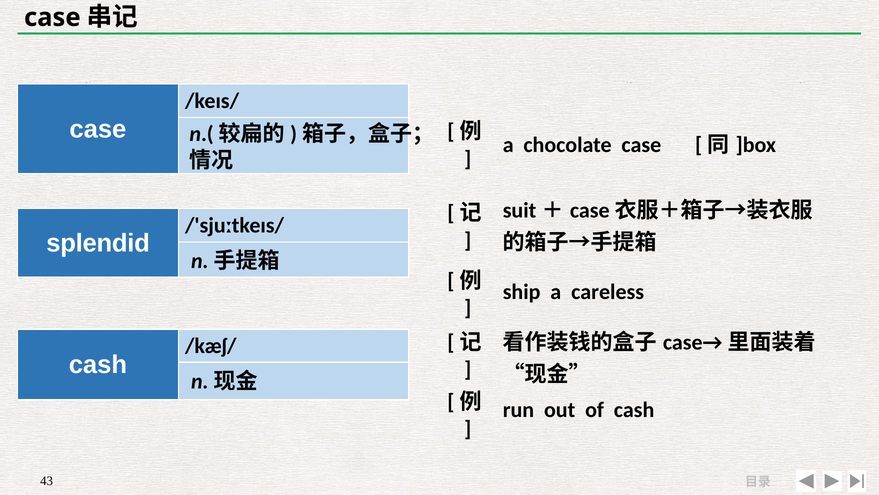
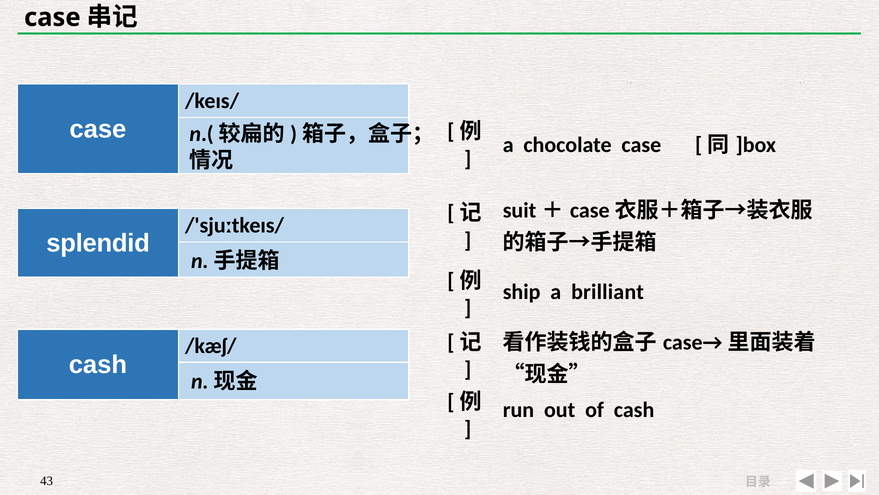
careless: careless -> brilliant
